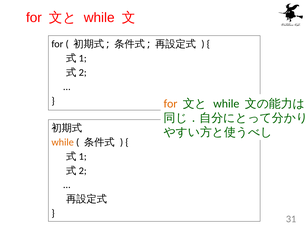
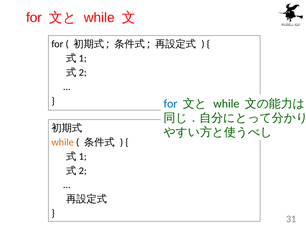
for at (171, 104) colour: orange -> blue
